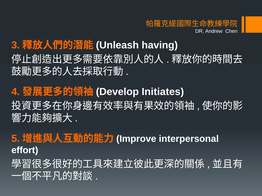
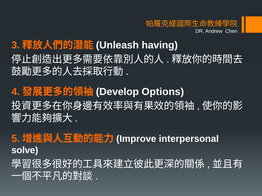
Initiates: Initiates -> Options
effort: effort -> solve
